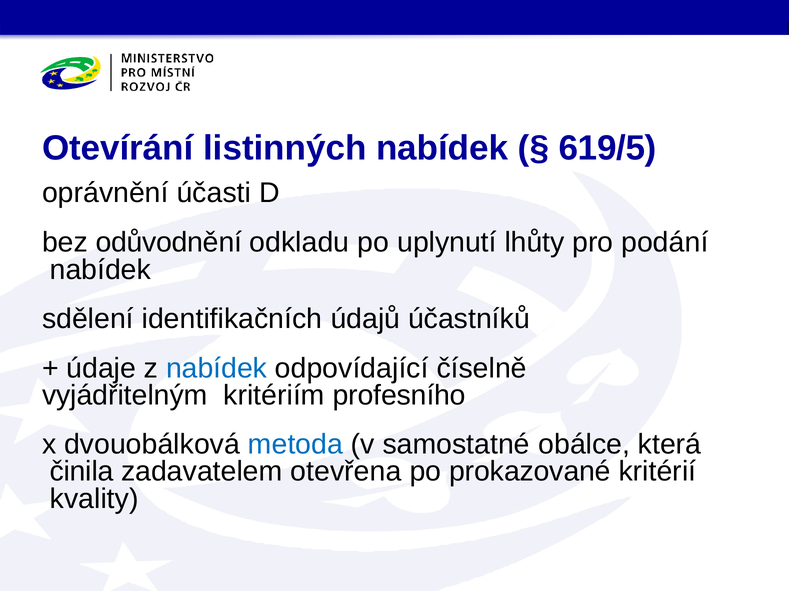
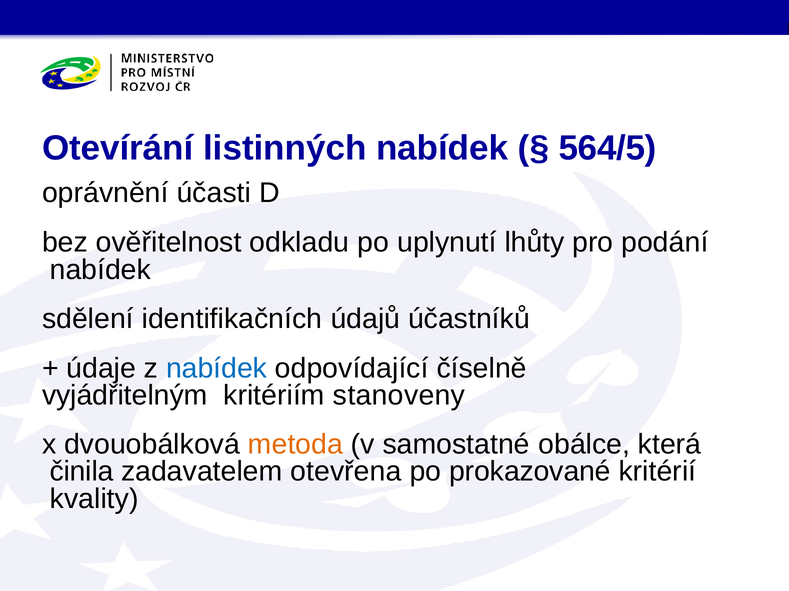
619/5: 619/5 -> 564/5
odůvodnění: odůvodnění -> ověřitelnost
profesního: profesního -> stanoveny
metoda colour: blue -> orange
